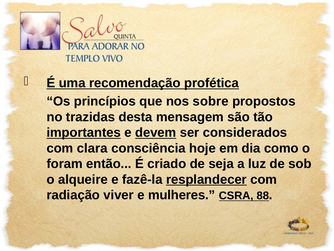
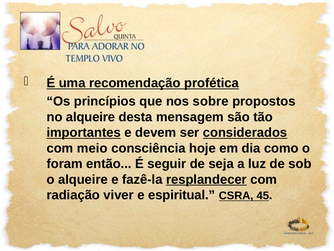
no trazidas: trazidas -> alqueire
devem underline: present -> none
considerados underline: none -> present
clara: clara -> meio
criado: criado -> seguir
mulheres: mulheres -> espiritual
88: 88 -> 45
